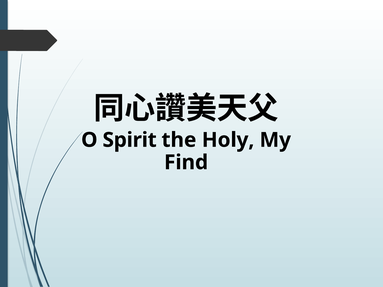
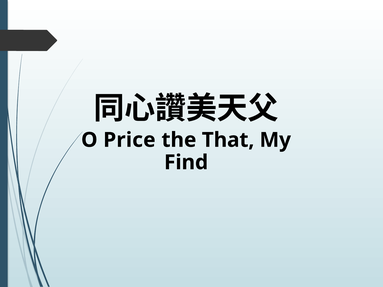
Spirit: Spirit -> Price
Holy: Holy -> That
